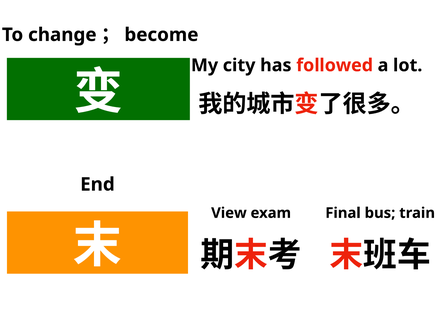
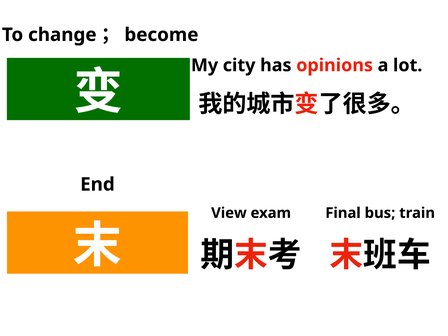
followed: followed -> opinions
